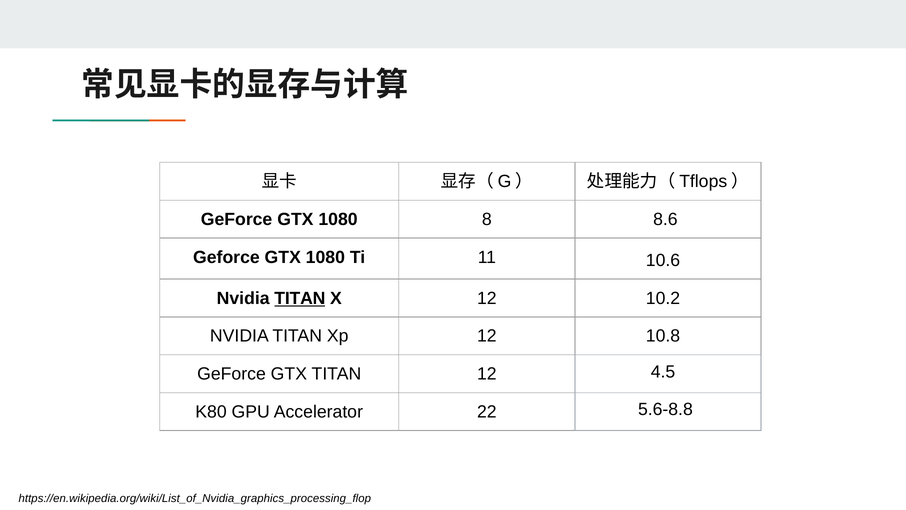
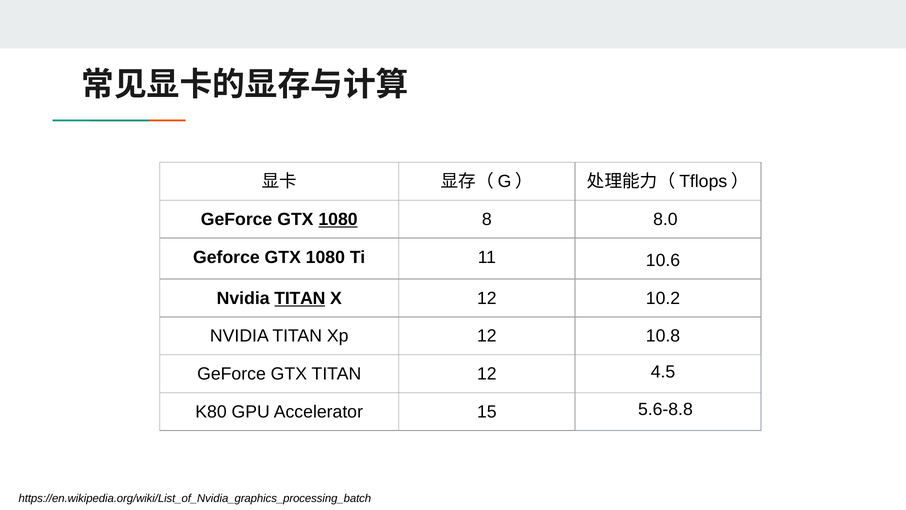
1080 at (338, 219) underline: none -> present
8.6: 8.6 -> 8.0
22: 22 -> 15
https://en.wikipedia.org/wiki/List_of_Nvidia_graphics_processing_flop: https://en.wikipedia.org/wiki/List_of_Nvidia_graphics_processing_flop -> https://en.wikipedia.org/wiki/List_of_Nvidia_graphics_processing_batch
